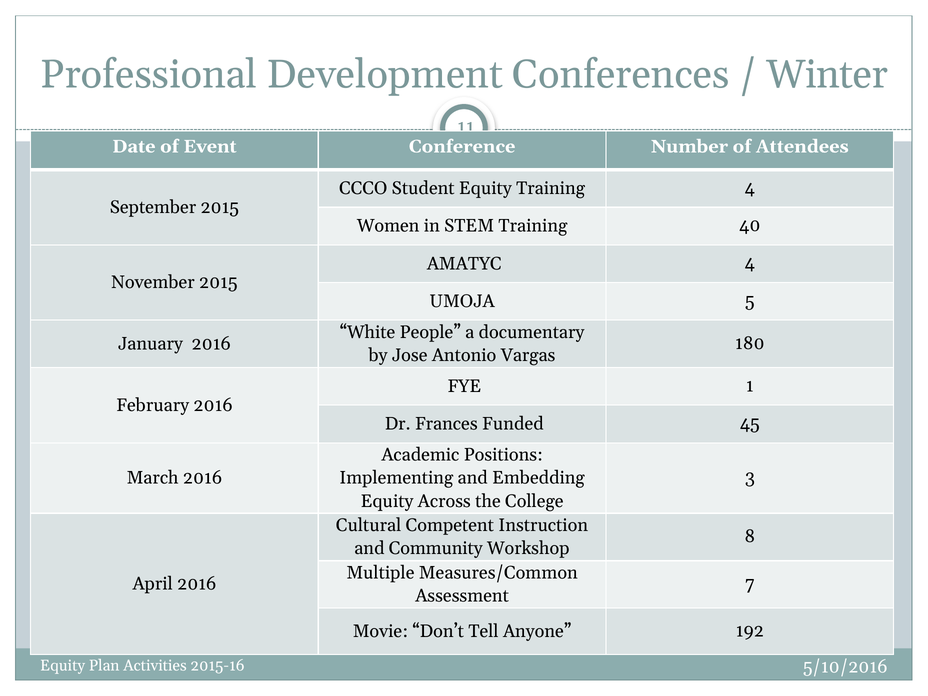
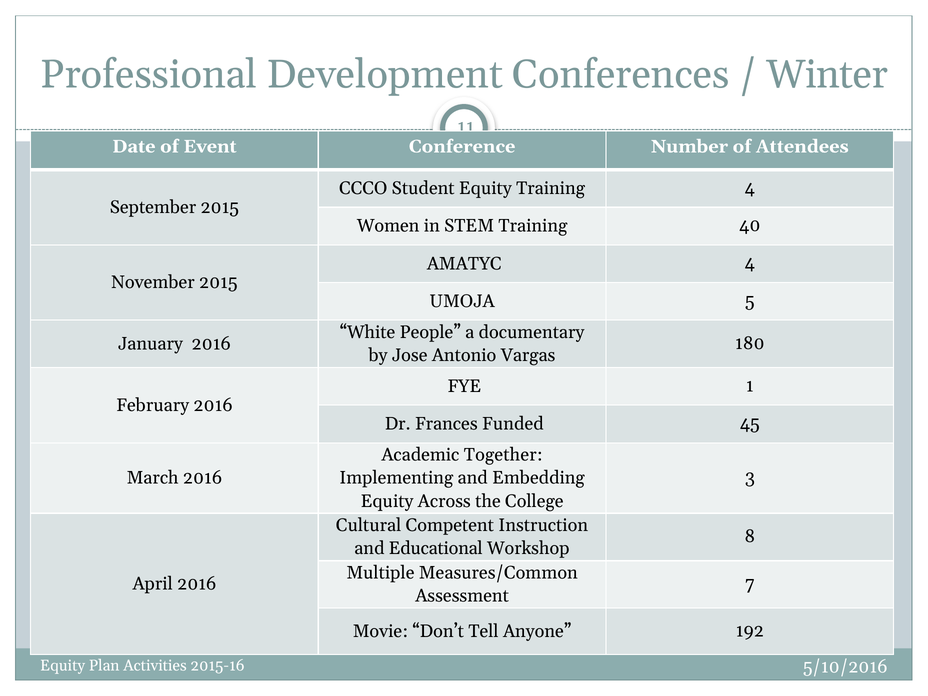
Positions: Positions -> Together
Community: Community -> Educational
